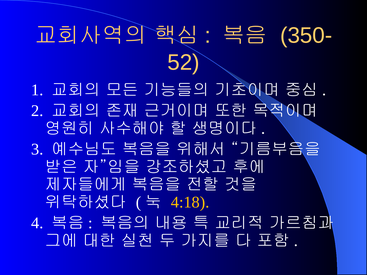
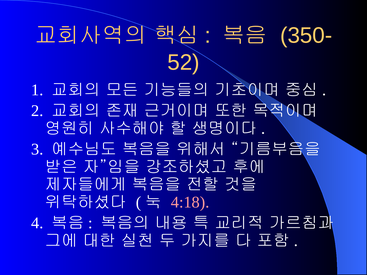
4:18 colour: yellow -> pink
